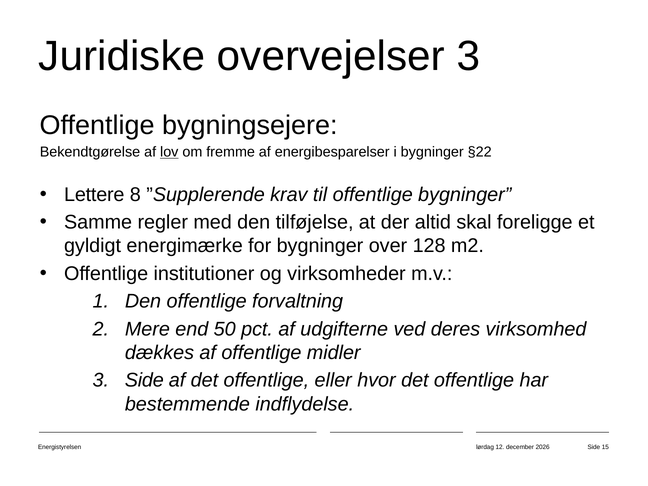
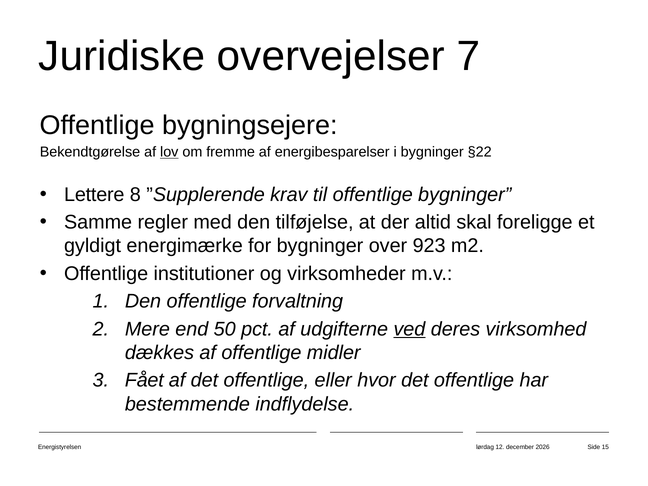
overvejelser 3: 3 -> 7
128: 128 -> 923
ved underline: none -> present
Side at (144, 381): Side -> Fået
